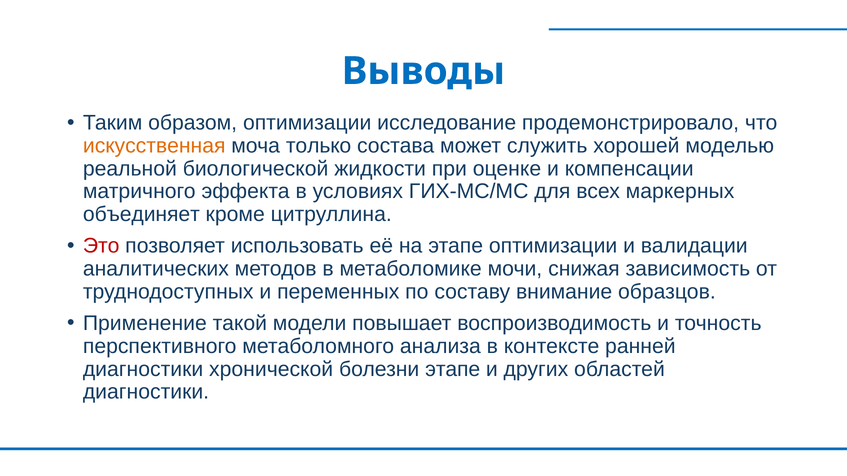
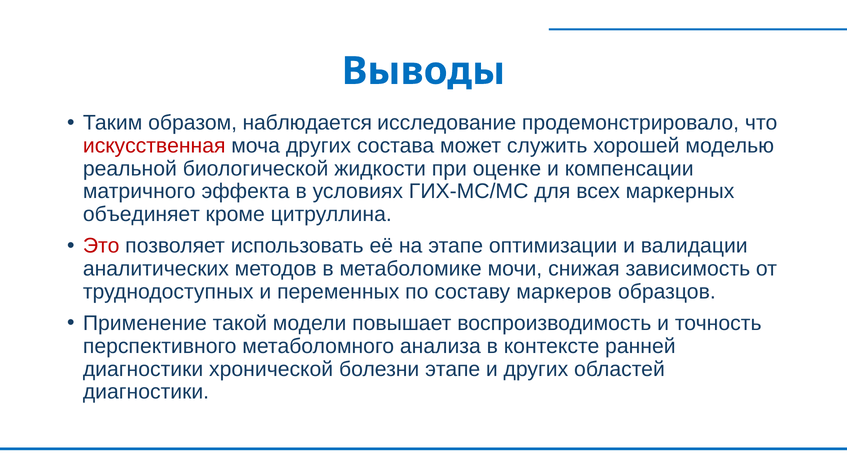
образом оптимизации: оптимизации -> наблюдается
искусственная colour: orange -> red
моча только: только -> других
внимание: внимание -> маркеров
